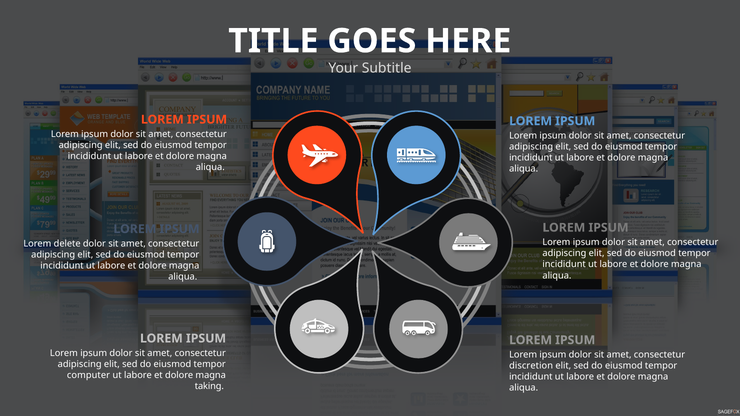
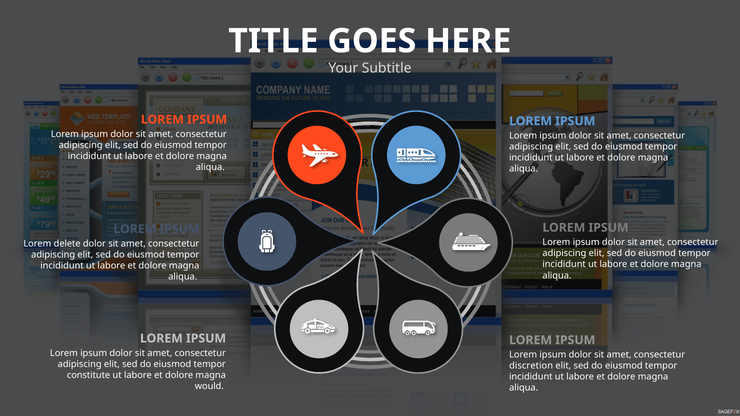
computer: computer -> constitute
taking: taking -> would
